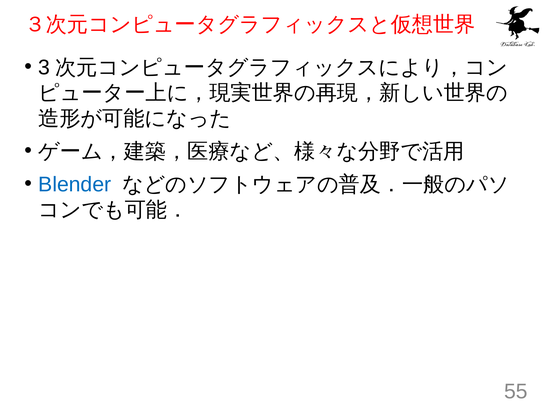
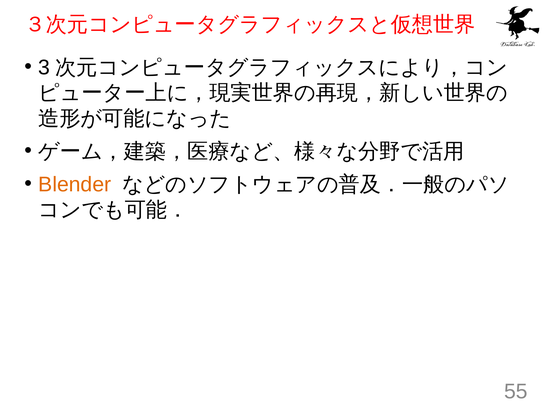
Blender colour: blue -> orange
